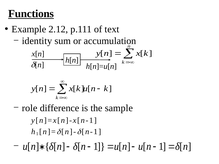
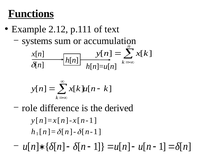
identity: identity -> systems
sample: sample -> derived
